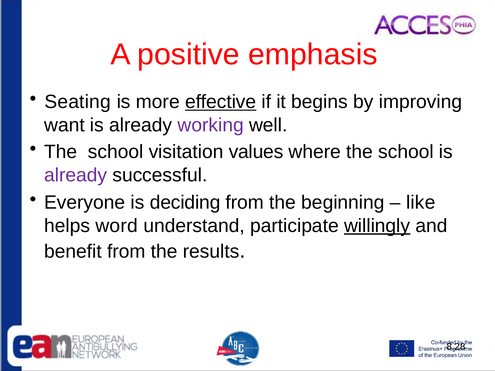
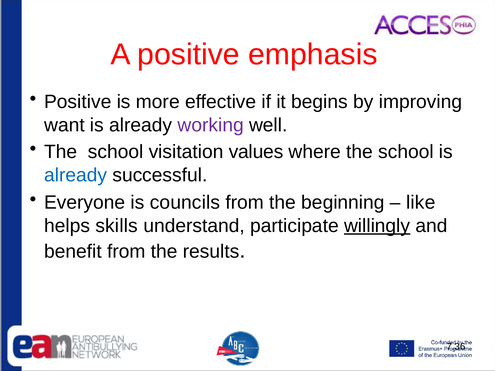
Seating at (78, 102): Seating -> Positive
effective underline: present -> none
already at (76, 175) colour: purple -> blue
deciding: deciding -> councils
word: word -> skills
8.28: 8.28 -> 7.36
